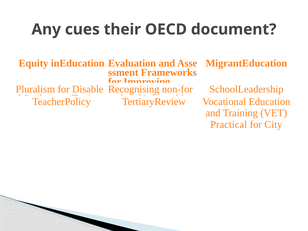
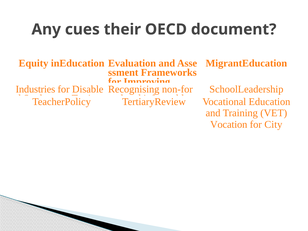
Pluralism: Pluralism -> Industries
Practical: Practical -> Vocation
